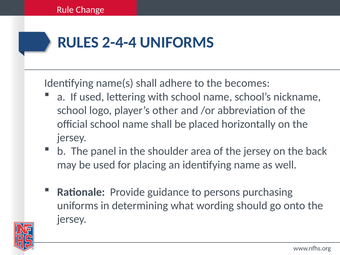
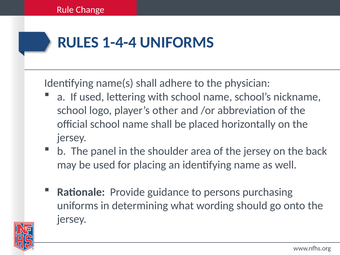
2-4-4: 2-4-4 -> 1-4-4
becomes: becomes -> physician
